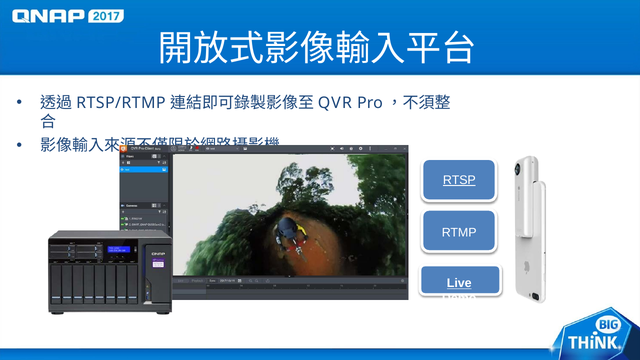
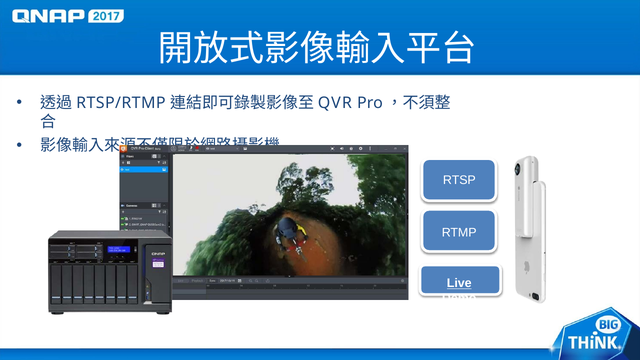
RTSP underline: present -> none
